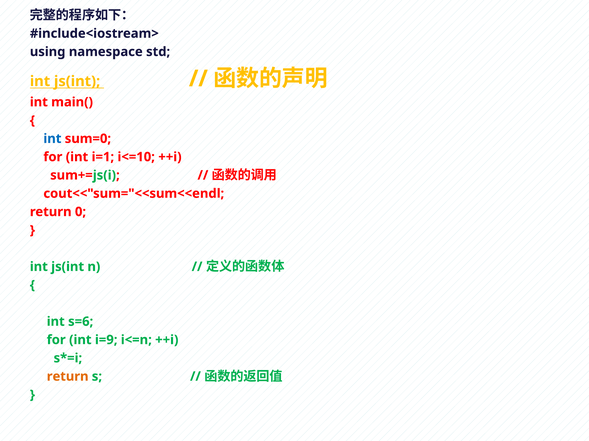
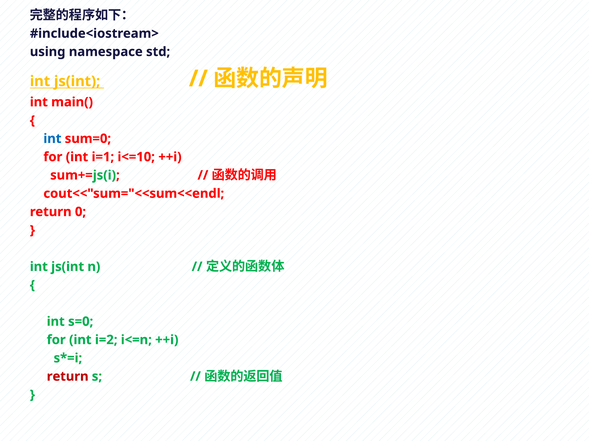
s=6: s=6 -> s=0
i=9: i=9 -> i=2
return at (68, 377) colour: orange -> red
